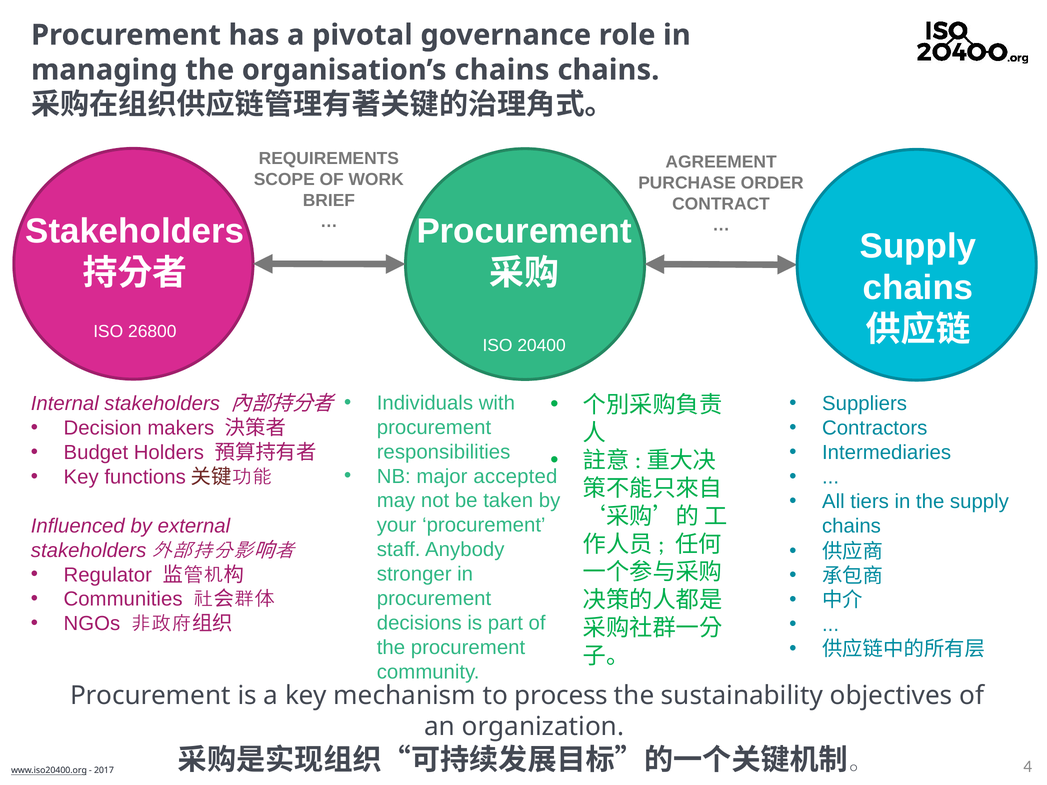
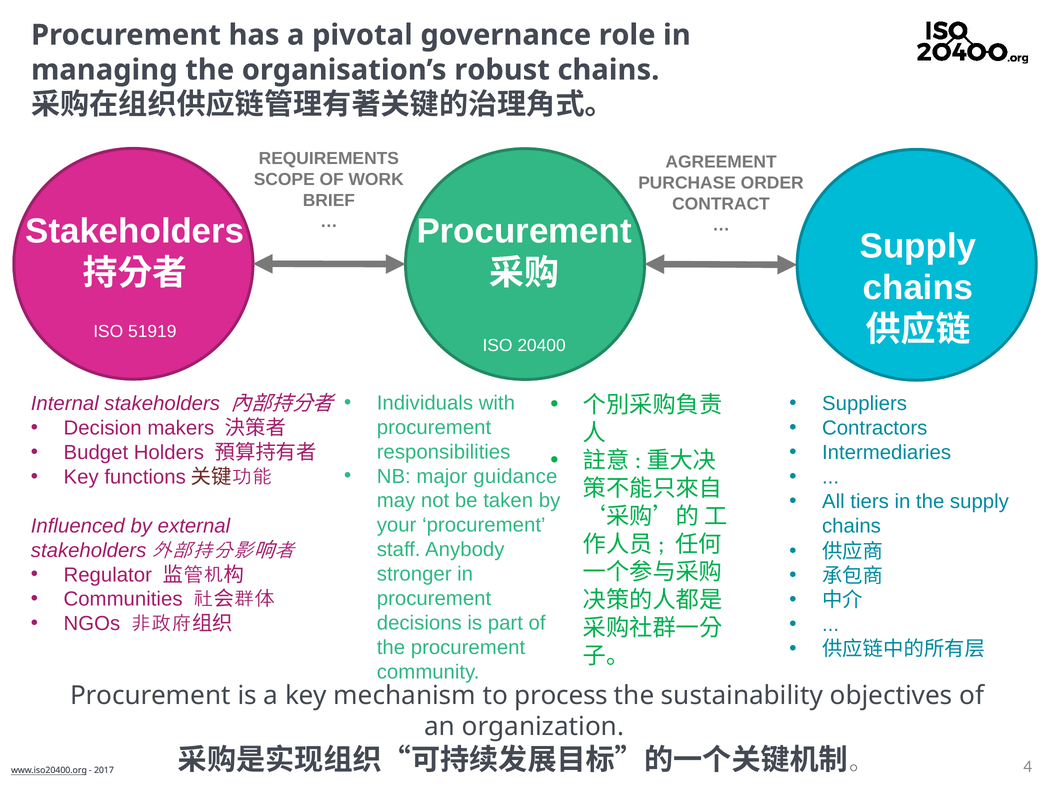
organisation’s chains: chains -> robust
26800: 26800 -> 51919
accepted: accepted -> guidance
